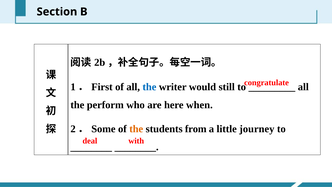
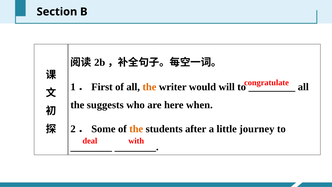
the at (149, 87) colour: blue -> orange
still: still -> will
perform: perform -> suggests
from: from -> after
